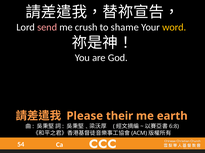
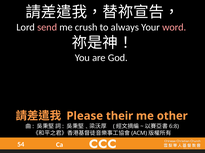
shame: shame -> always
word colour: yellow -> pink
earth: earth -> other
